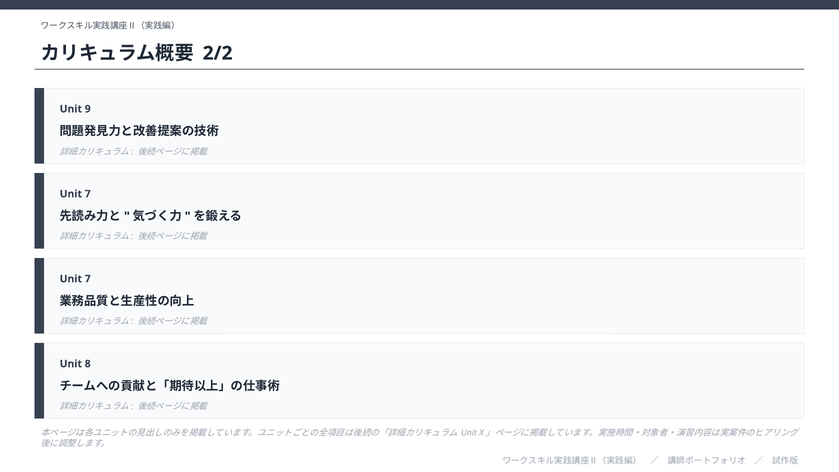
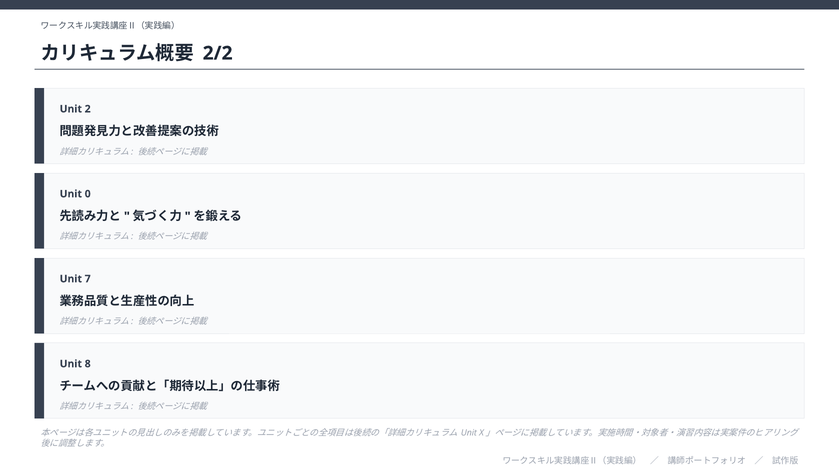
9: 9 -> 2
7 at (88, 194): 7 -> 0
